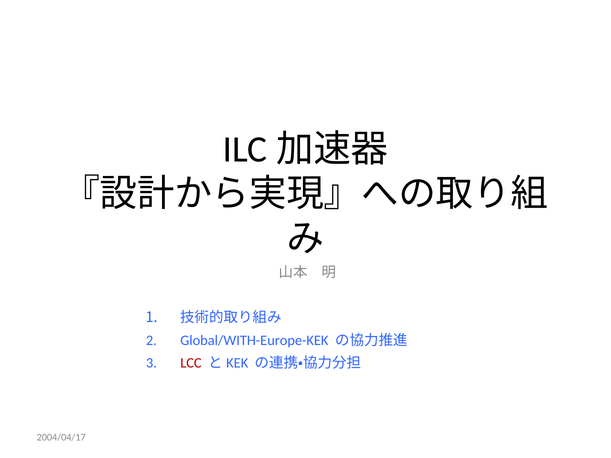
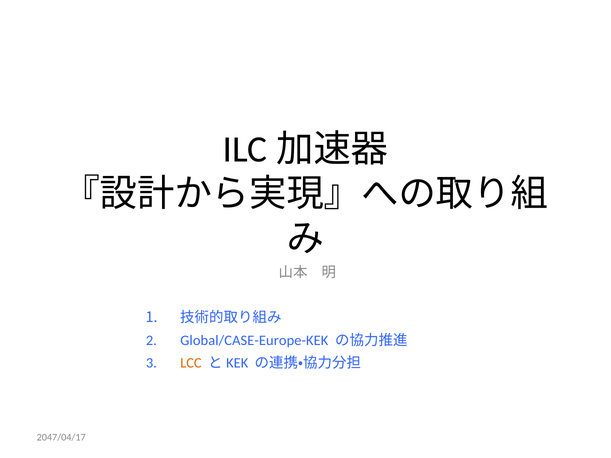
Global/WITH-Europe-KEK: Global/WITH-Europe-KEK -> Global/CASE-Europe-KEK
LCC colour: red -> orange
2004/04/17: 2004/04/17 -> 2047/04/17
